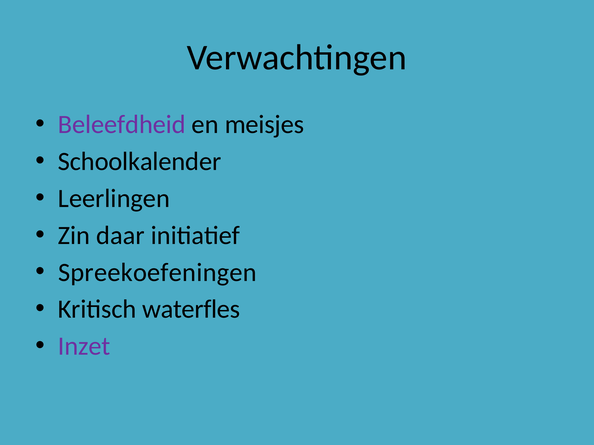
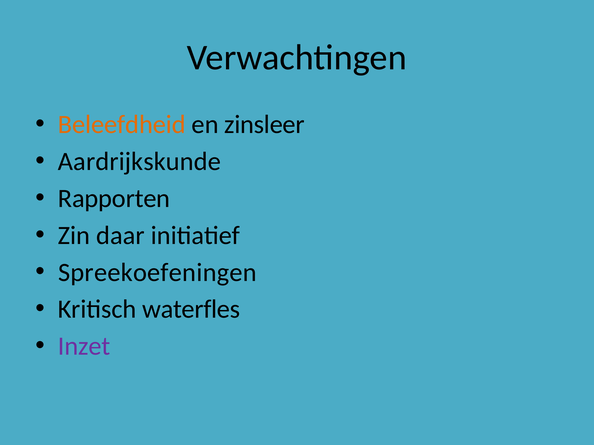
Beleefdheid colour: purple -> orange
meisjes: meisjes -> zinsleer
Schoolkalender: Schoolkalender -> Aardrijkskunde
Leerlingen: Leerlingen -> Rapporten
